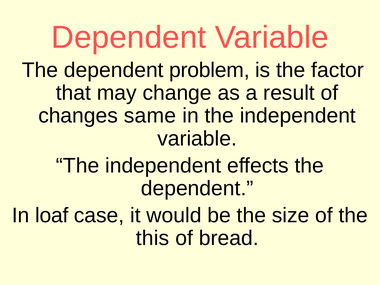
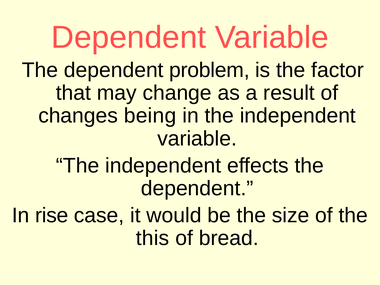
same: same -> being
loaf: loaf -> rise
